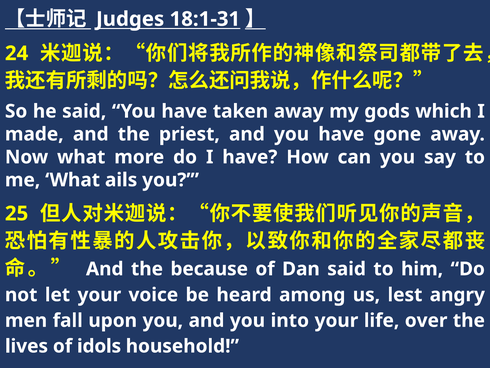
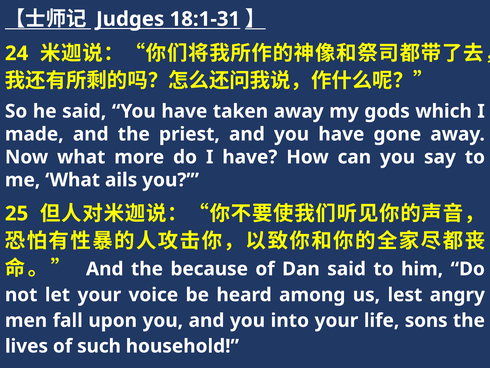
over: over -> sons
idols: idols -> such
